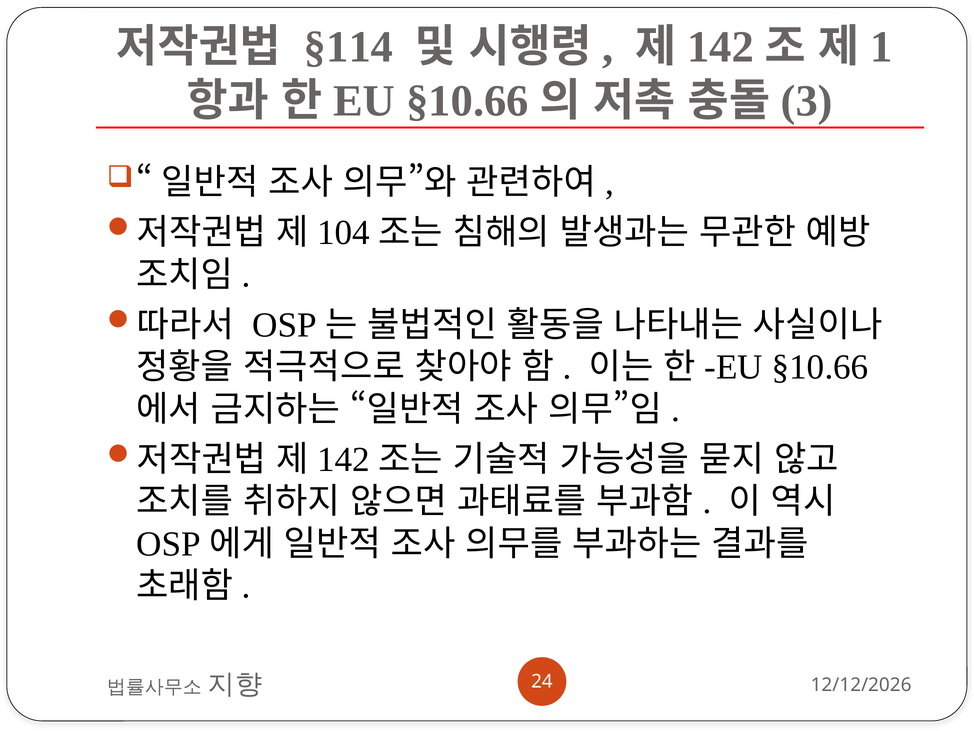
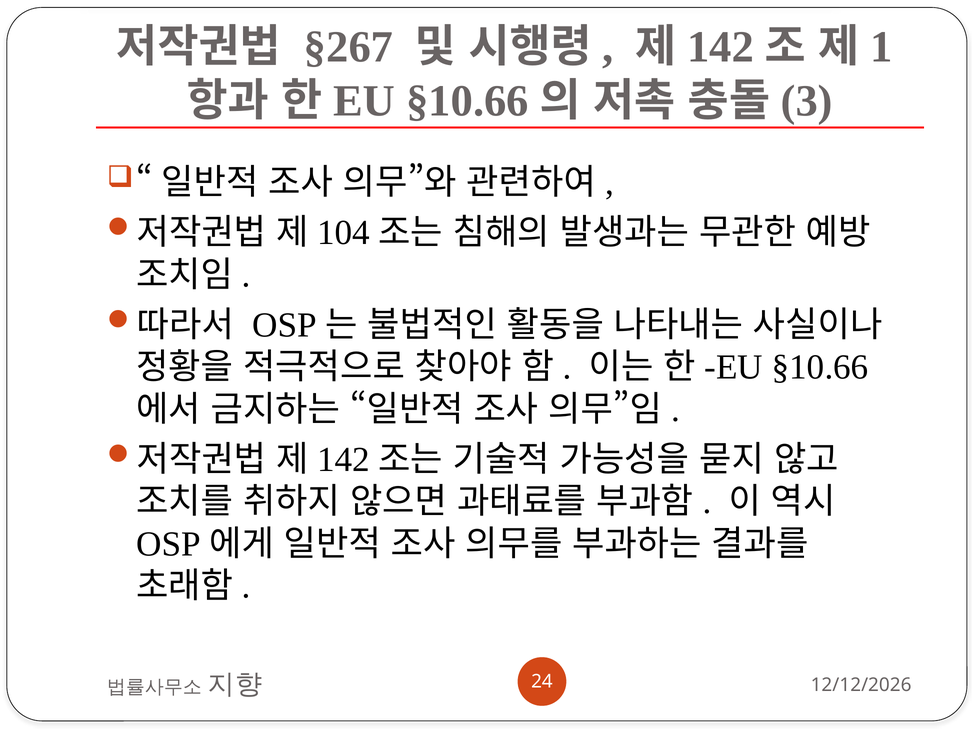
§114: §114 -> §267
